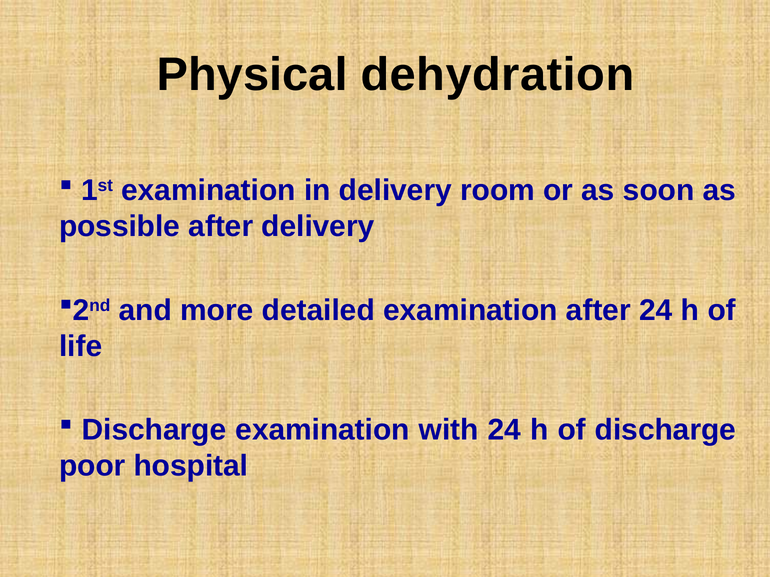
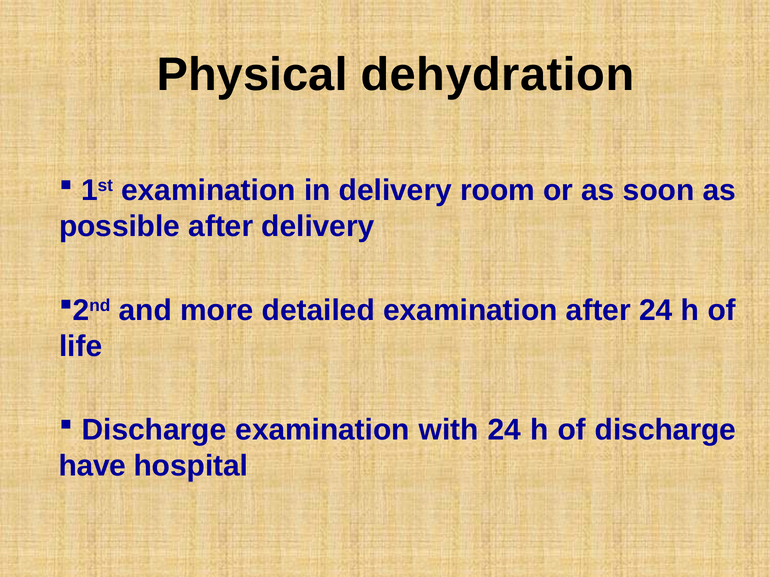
poor: poor -> have
